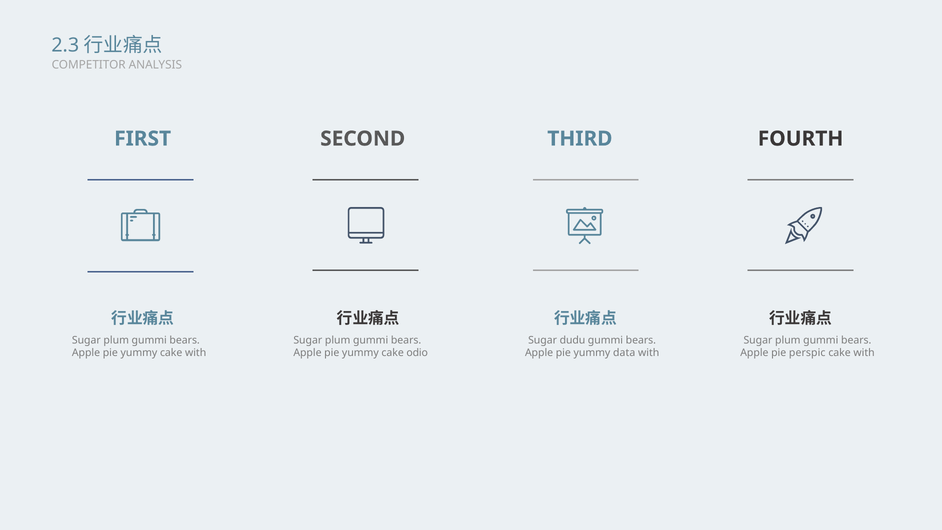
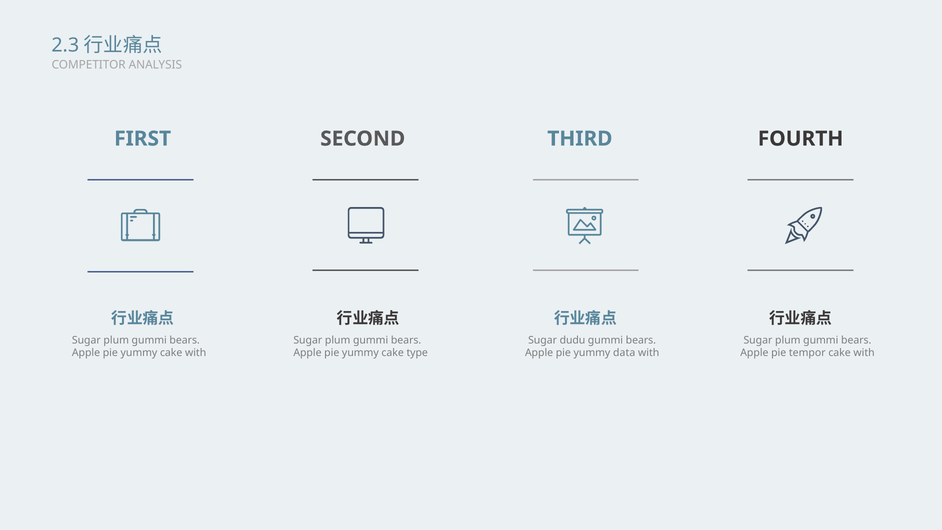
odio: odio -> type
perspic: perspic -> tempor
